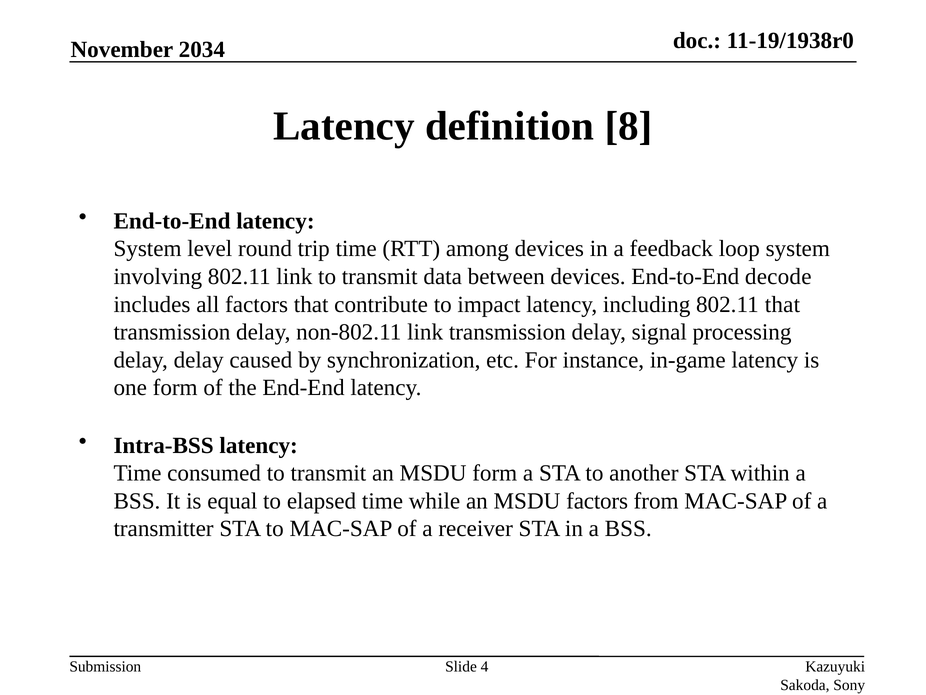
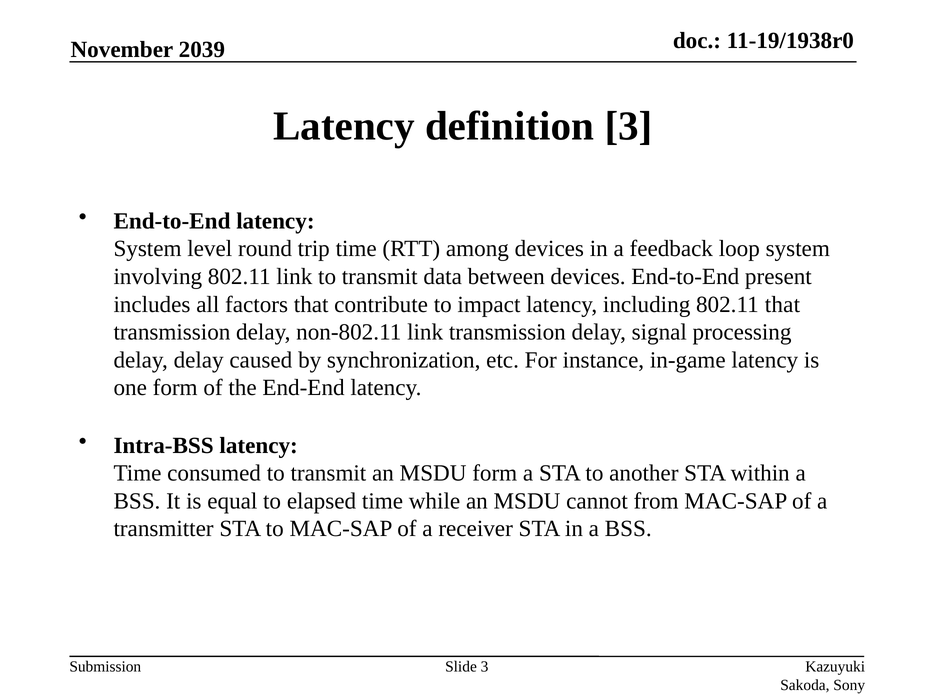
2034: 2034 -> 2039
definition 8: 8 -> 3
decode: decode -> present
MSDU factors: factors -> cannot
Slide 4: 4 -> 3
